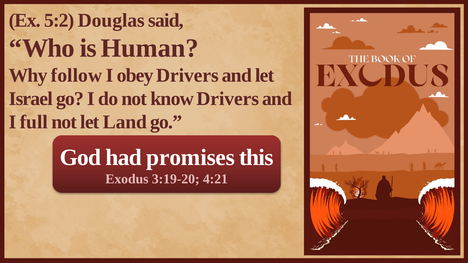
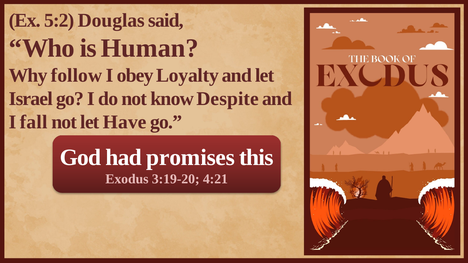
obey Drivers: Drivers -> Loyalty
know Drivers: Drivers -> Despite
full: full -> fall
Land: Land -> Have
